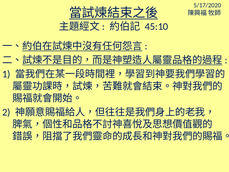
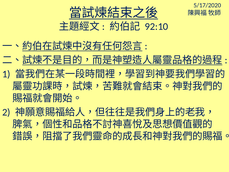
45:10: 45:10 -> 92:10
